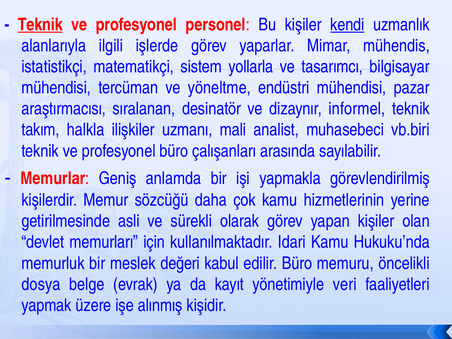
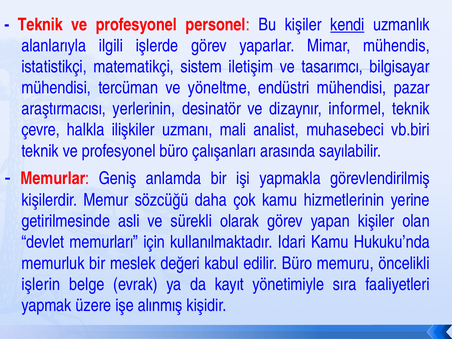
Teknik at (40, 25) underline: present -> none
yollarla: yollarla -> iletişim
sıralanan: sıralanan -> yerlerinin
takım: takım -> çevre
dosya: dosya -> işlerin
veri: veri -> sıra
